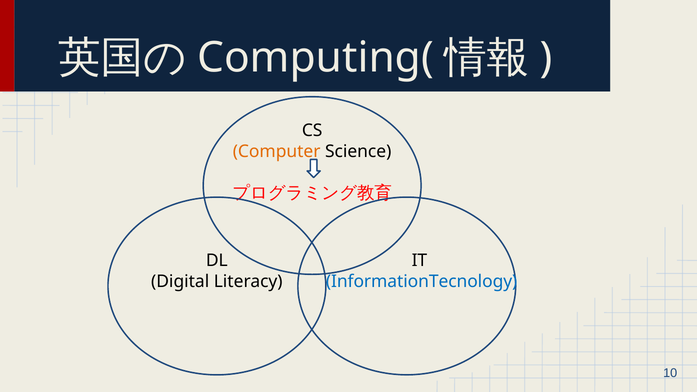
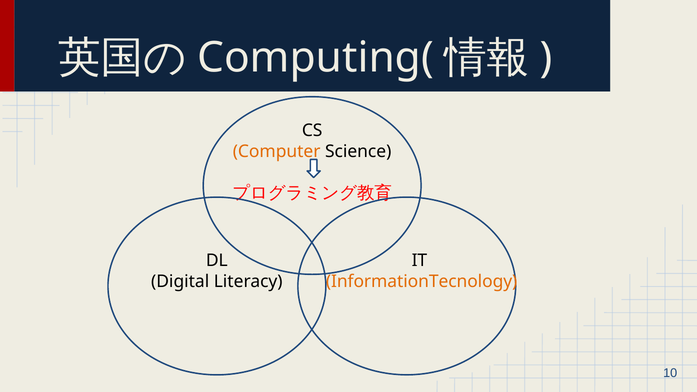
InformationTecnology colour: blue -> orange
